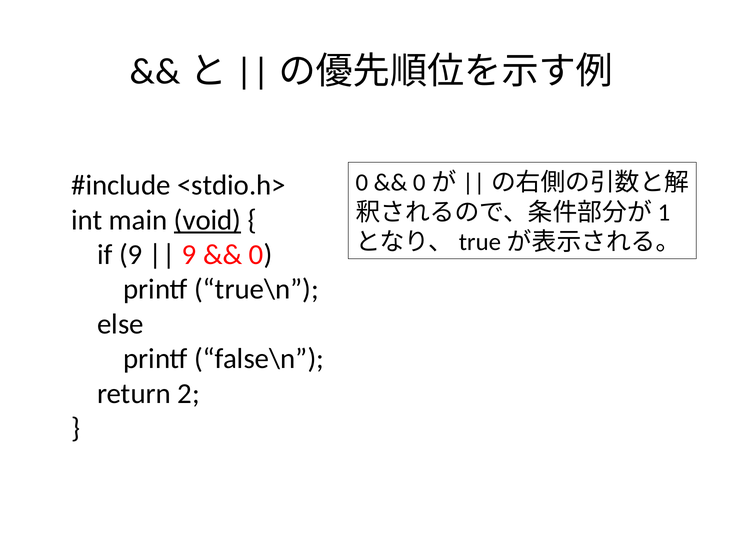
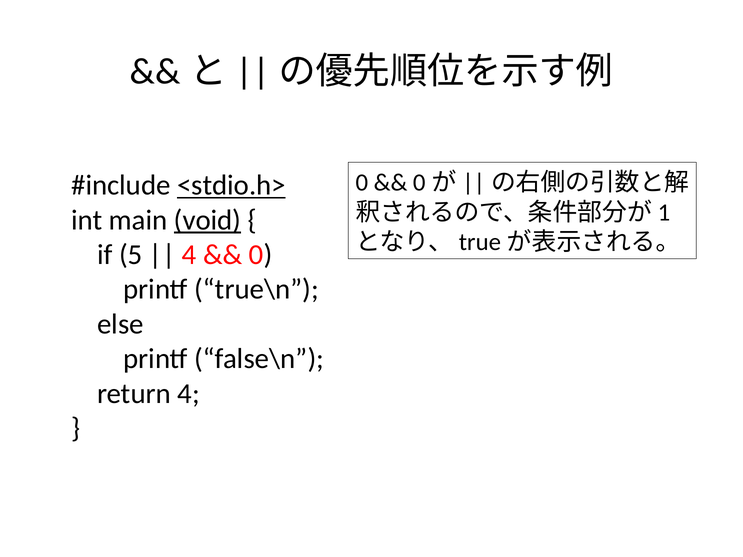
<stdio.h> underline: none -> present
if 9: 9 -> 5
9 at (189, 255): 9 -> 4
return 2: 2 -> 4
